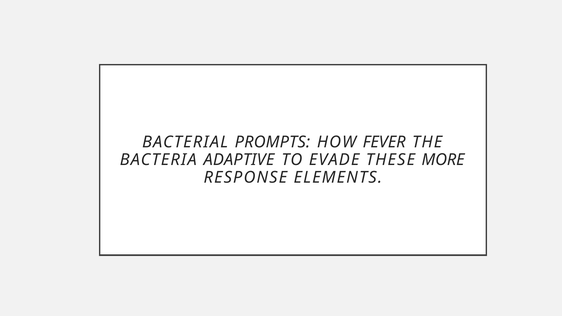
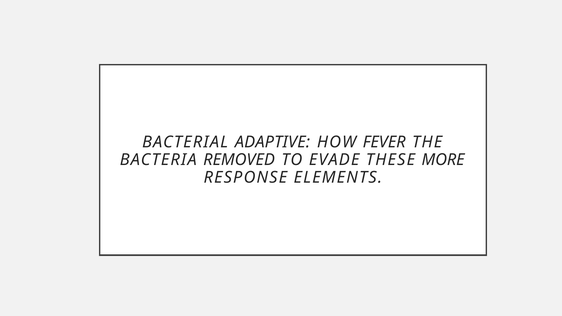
PROMPTS: PROMPTS -> ADAPTIVE
ADAPTIVE: ADAPTIVE -> REMOVED
